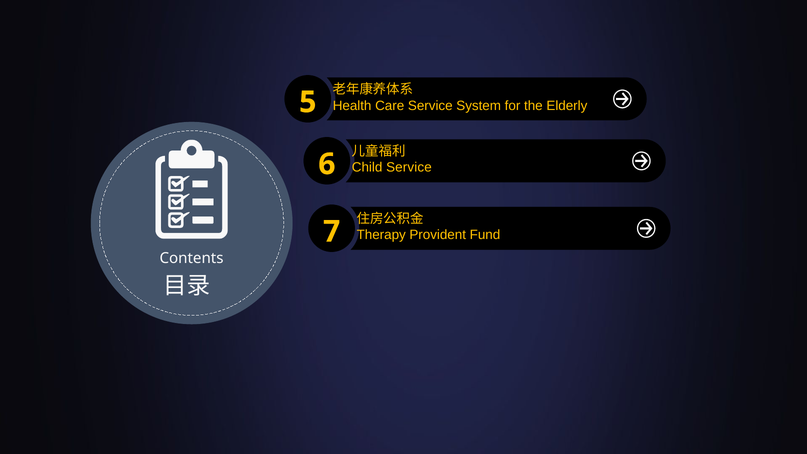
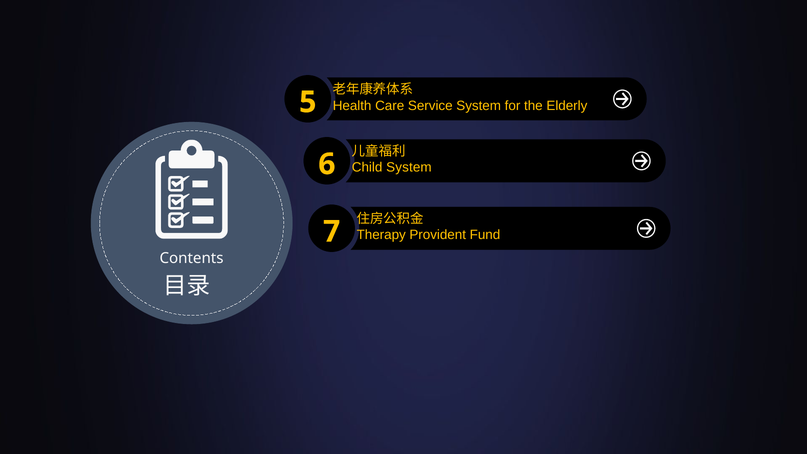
Child Service: Service -> System
